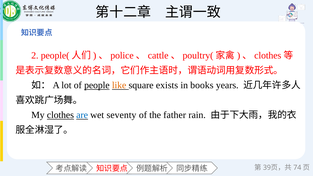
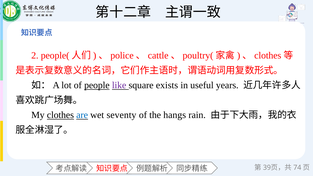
like colour: orange -> purple
books: books -> useful
father: father -> hangs
